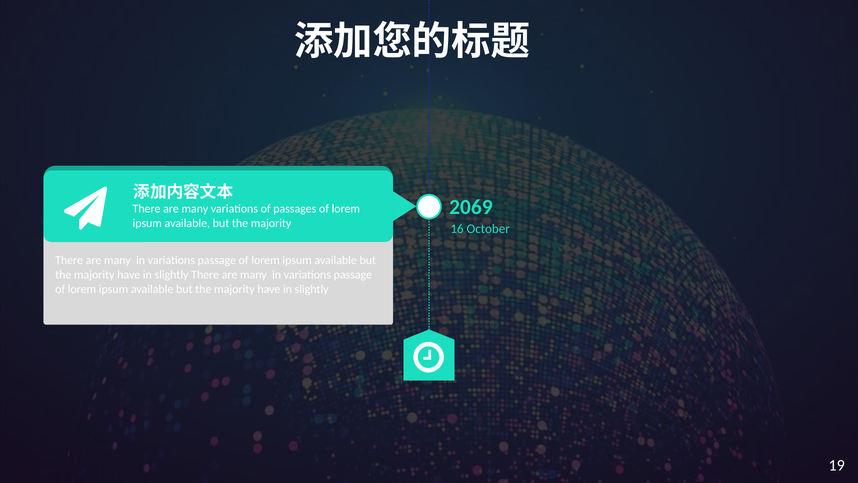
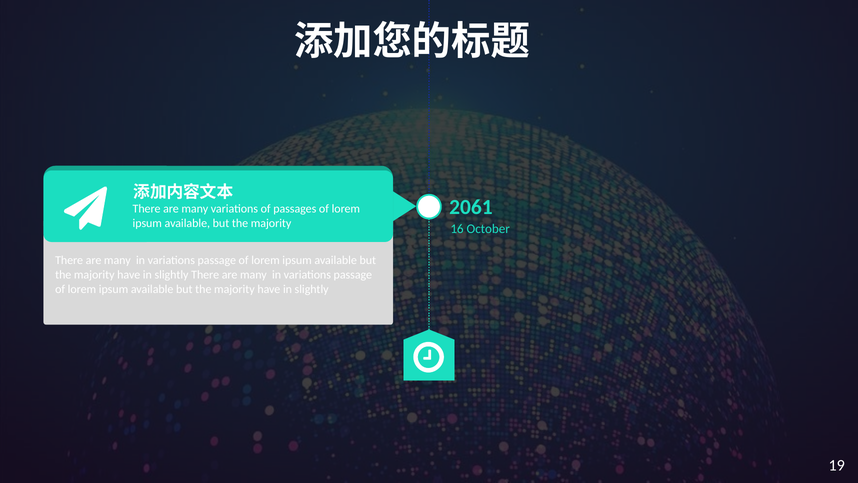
2069: 2069 -> 2061
